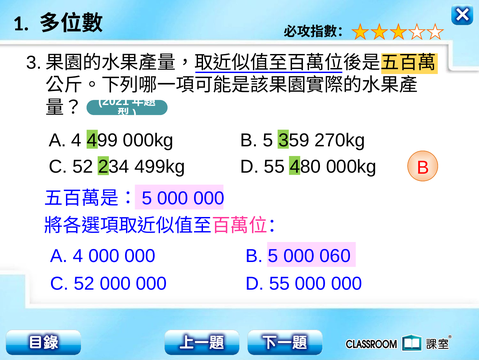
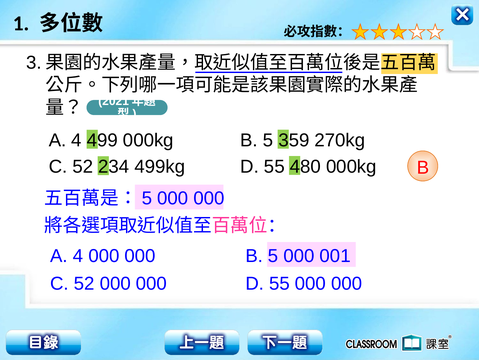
060: 060 -> 001
